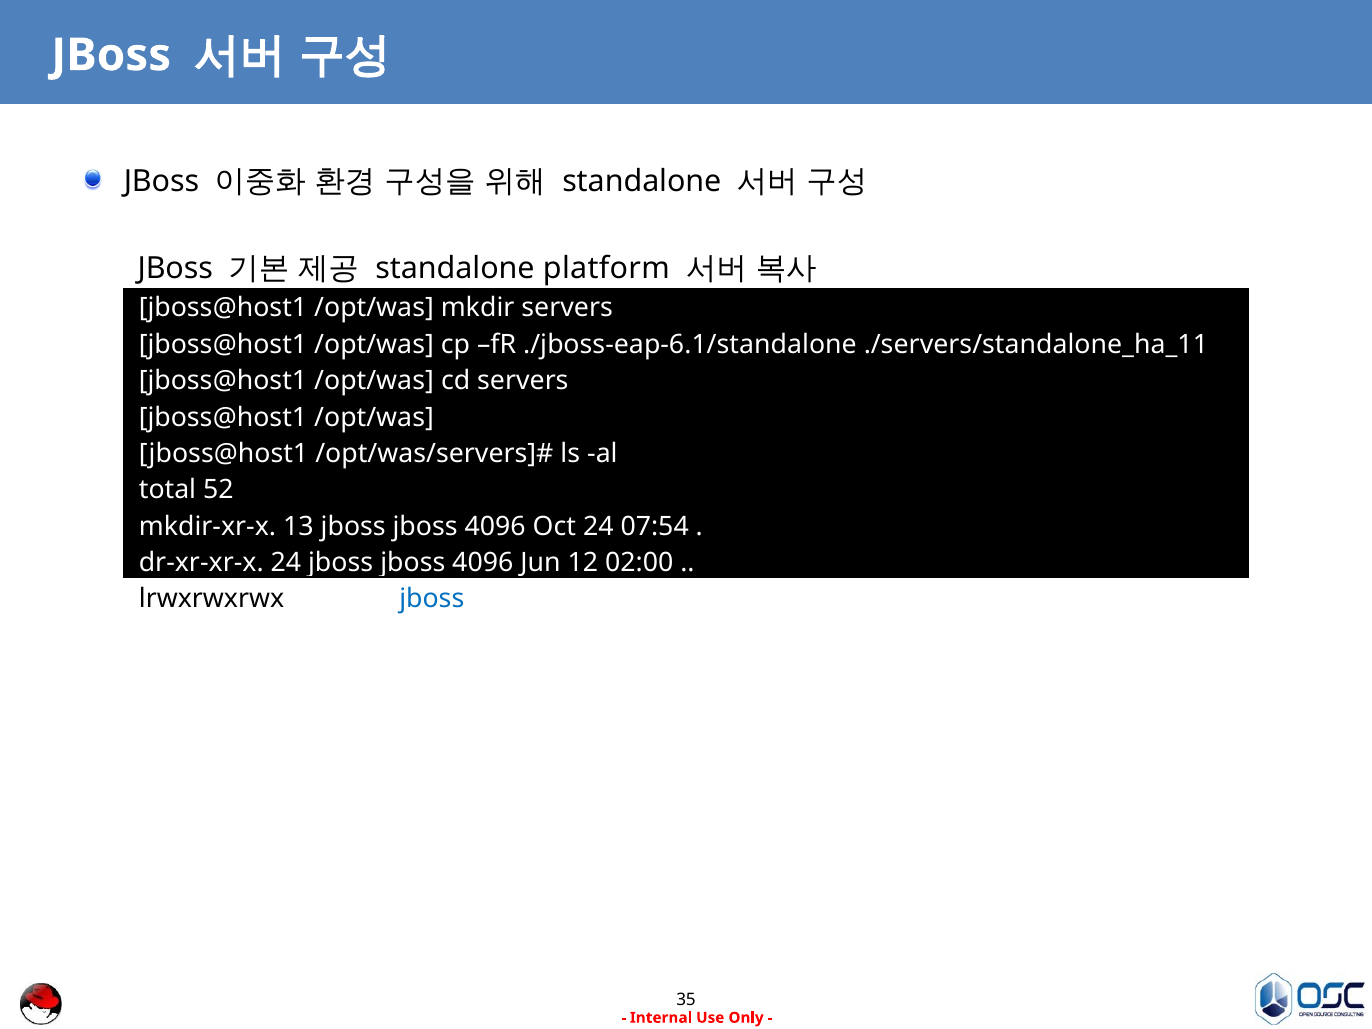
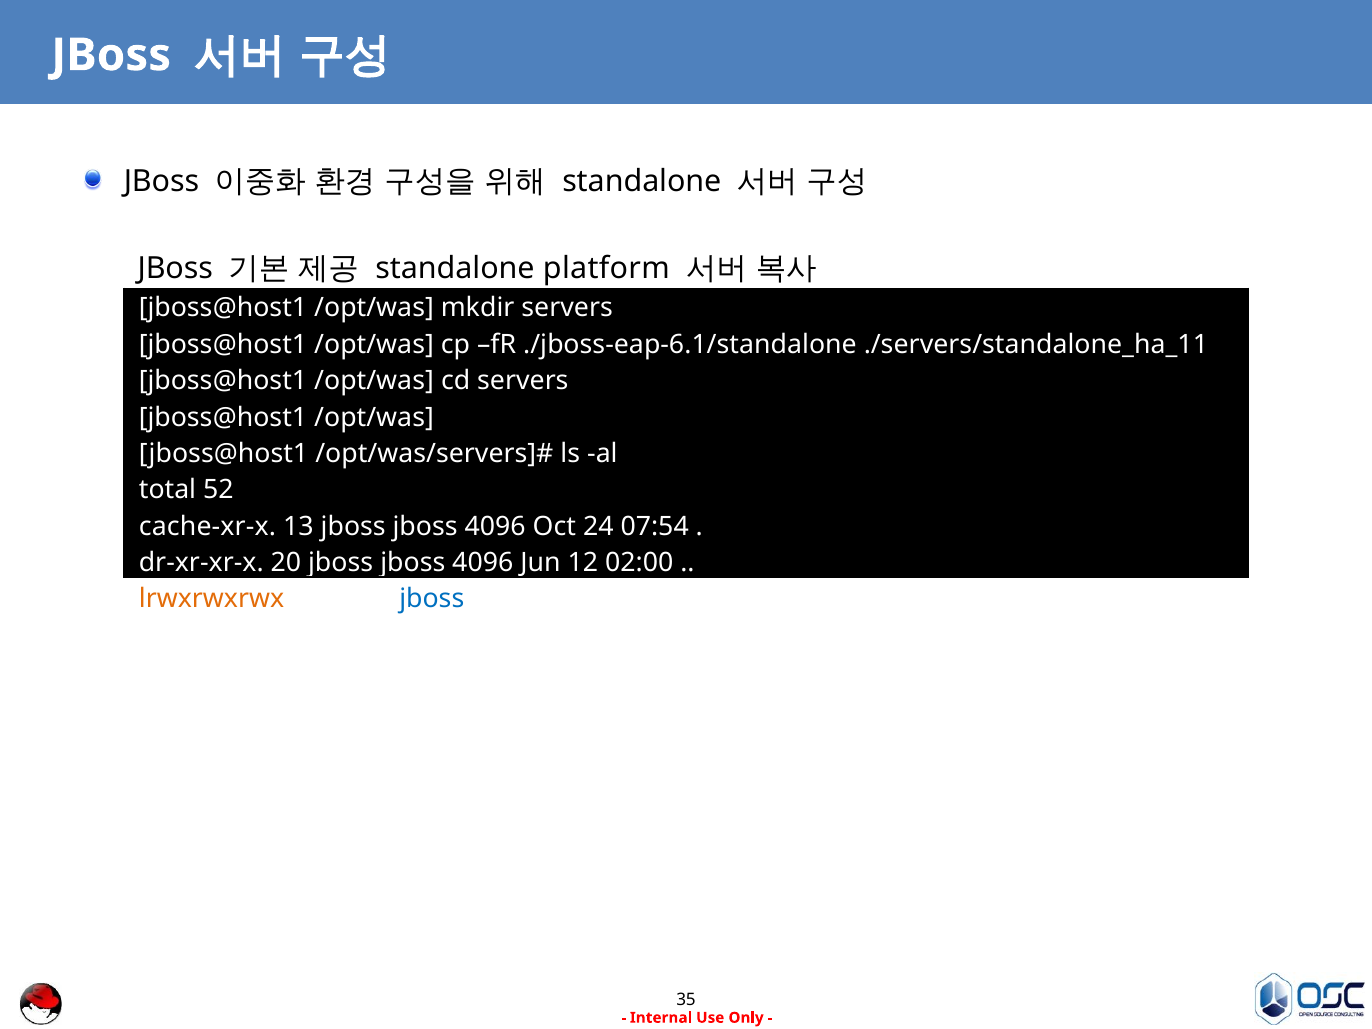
mkdir-xr-x: mkdir-xr-x -> cache-xr-x
dr-xr-xr-x 24: 24 -> 20
lrwxrwxrwx colour: black -> orange
